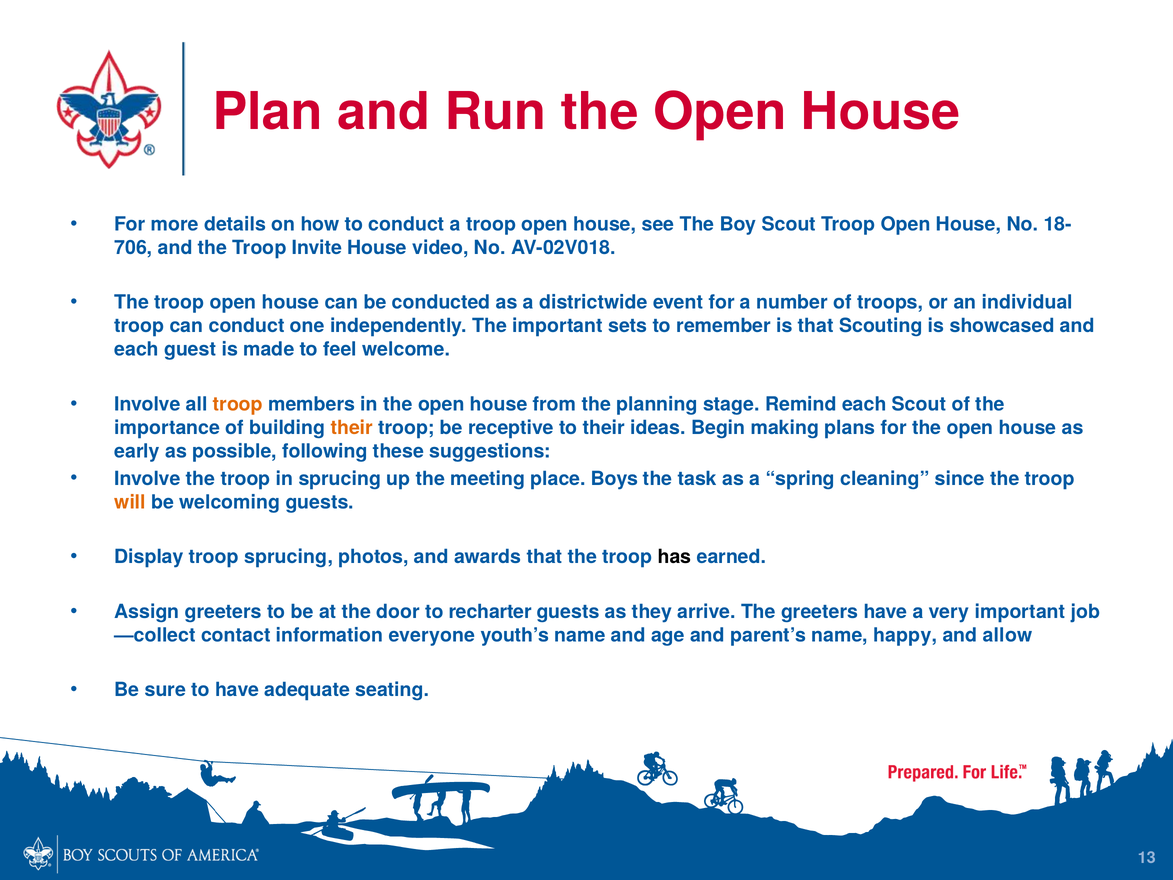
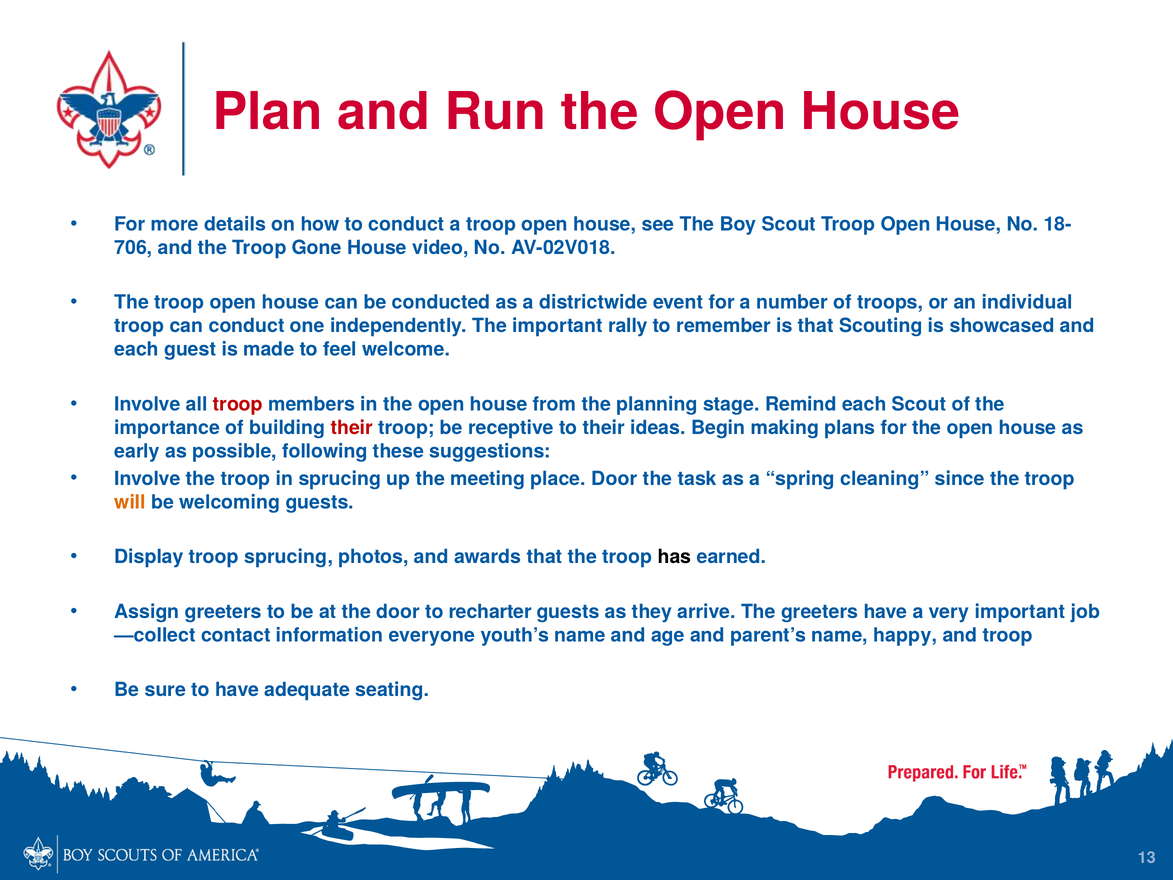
Invite: Invite -> Gone
sets: sets -> rally
troop at (238, 404) colour: orange -> red
their at (352, 428) colour: orange -> red
place Boys: Boys -> Door
and allow: allow -> troop
